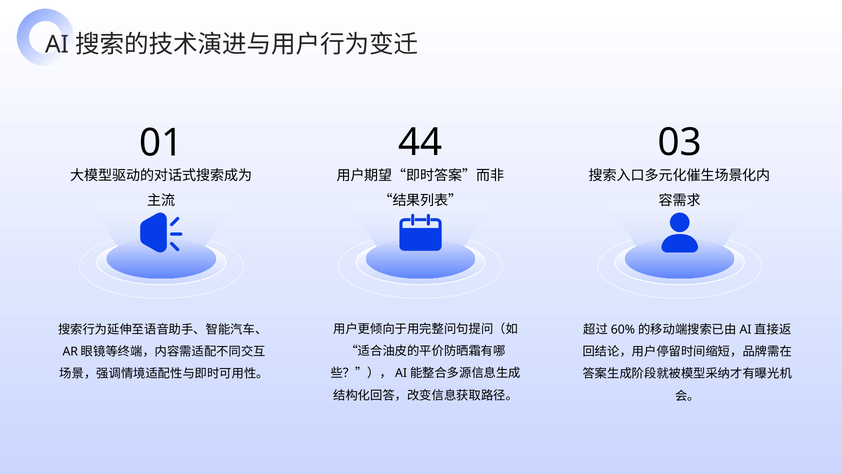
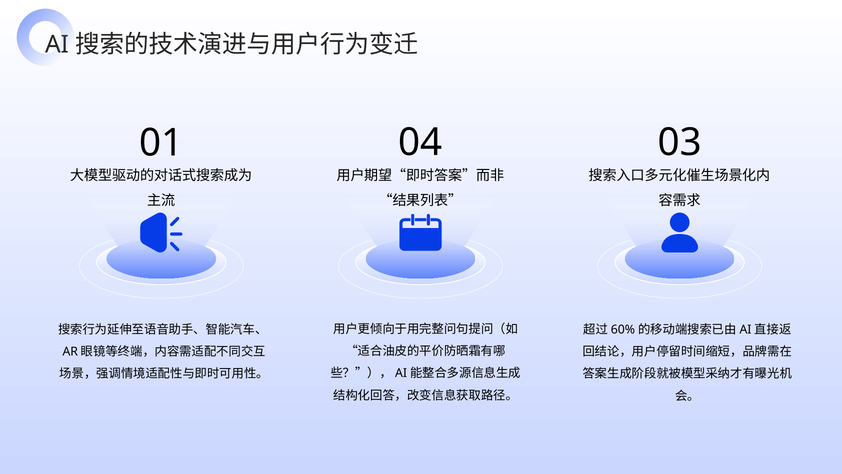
44: 44 -> 04
